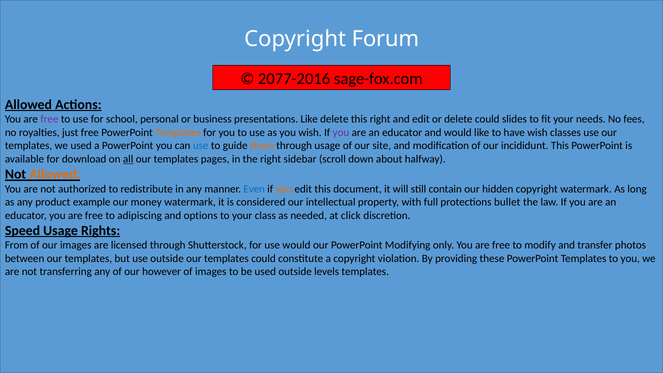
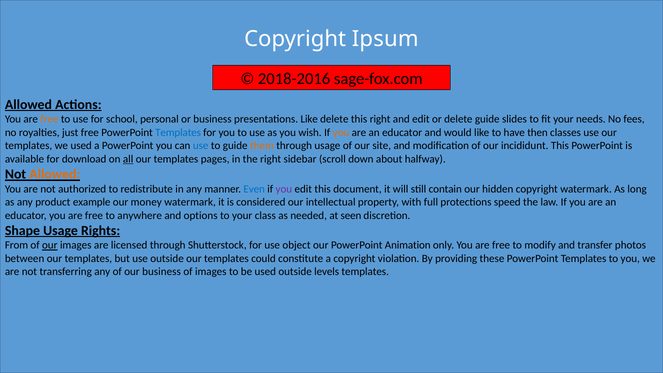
Forum: Forum -> Ipsum
2077-2016: 2077-2016 -> 2018-2016
free at (49, 119) colour: purple -> orange
delete could: could -> guide
Templates at (178, 133) colour: orange -> blue
you at (341, 133) colour: purple -> orange
have wish: wish -> then
you at (284, 189) colour: orange -> purple
bullet: bullet -> speed
adipiscing: adipiscing -> anywhere
click: click -> seen
Speed: Speed -> Shape
our at (50, 245) underline: none -> present
use would: would -> object
Modifying: Modifying -> Animation
our however: however -> business
